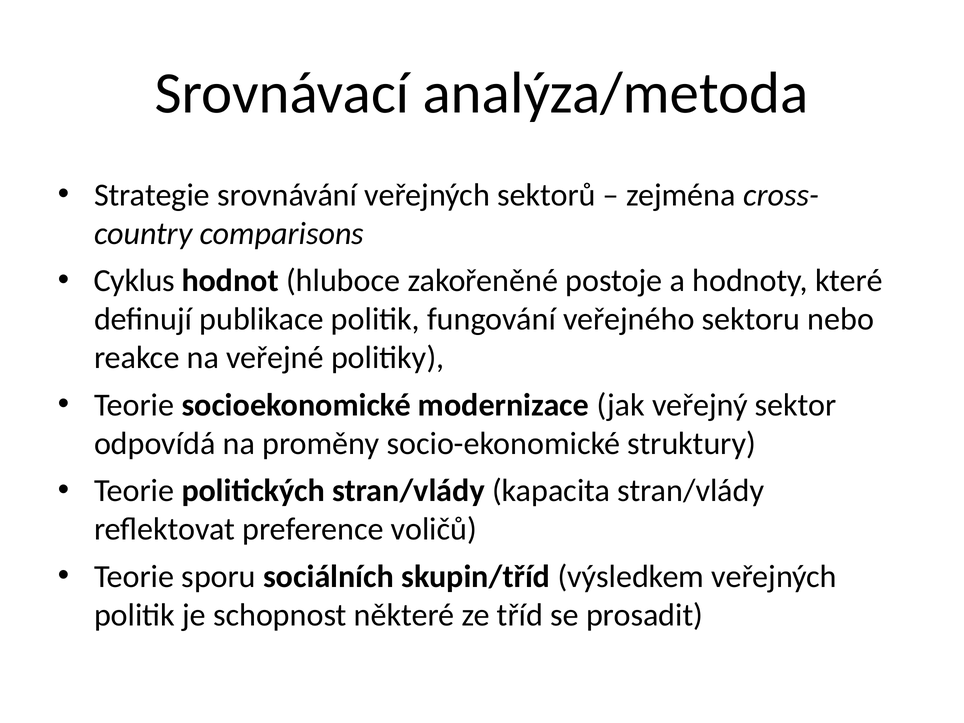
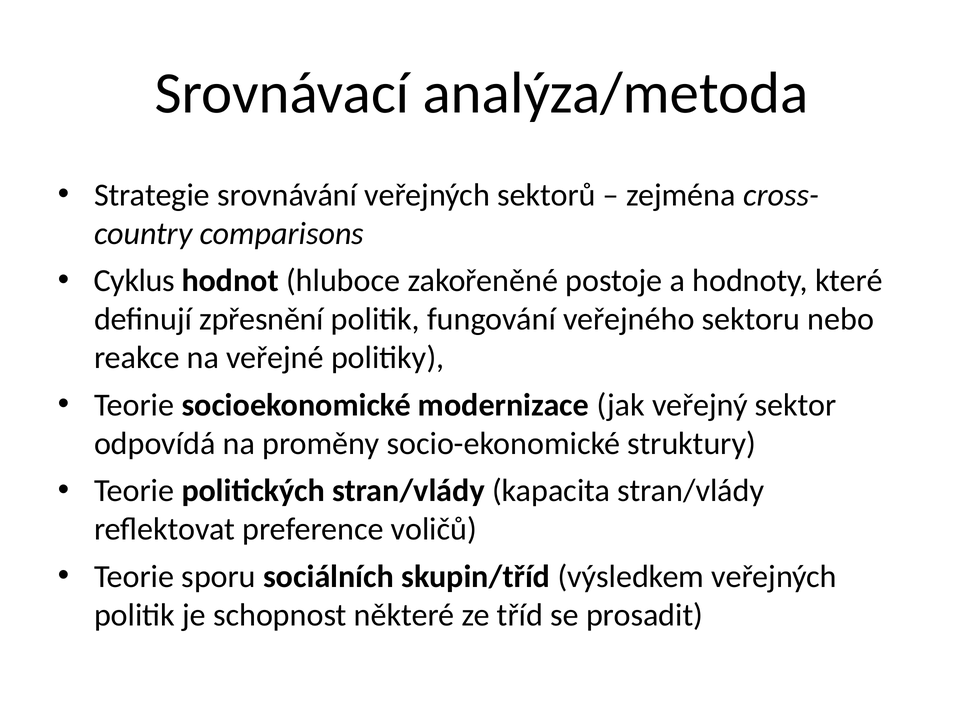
publikace: publikace -> zpřesnění
